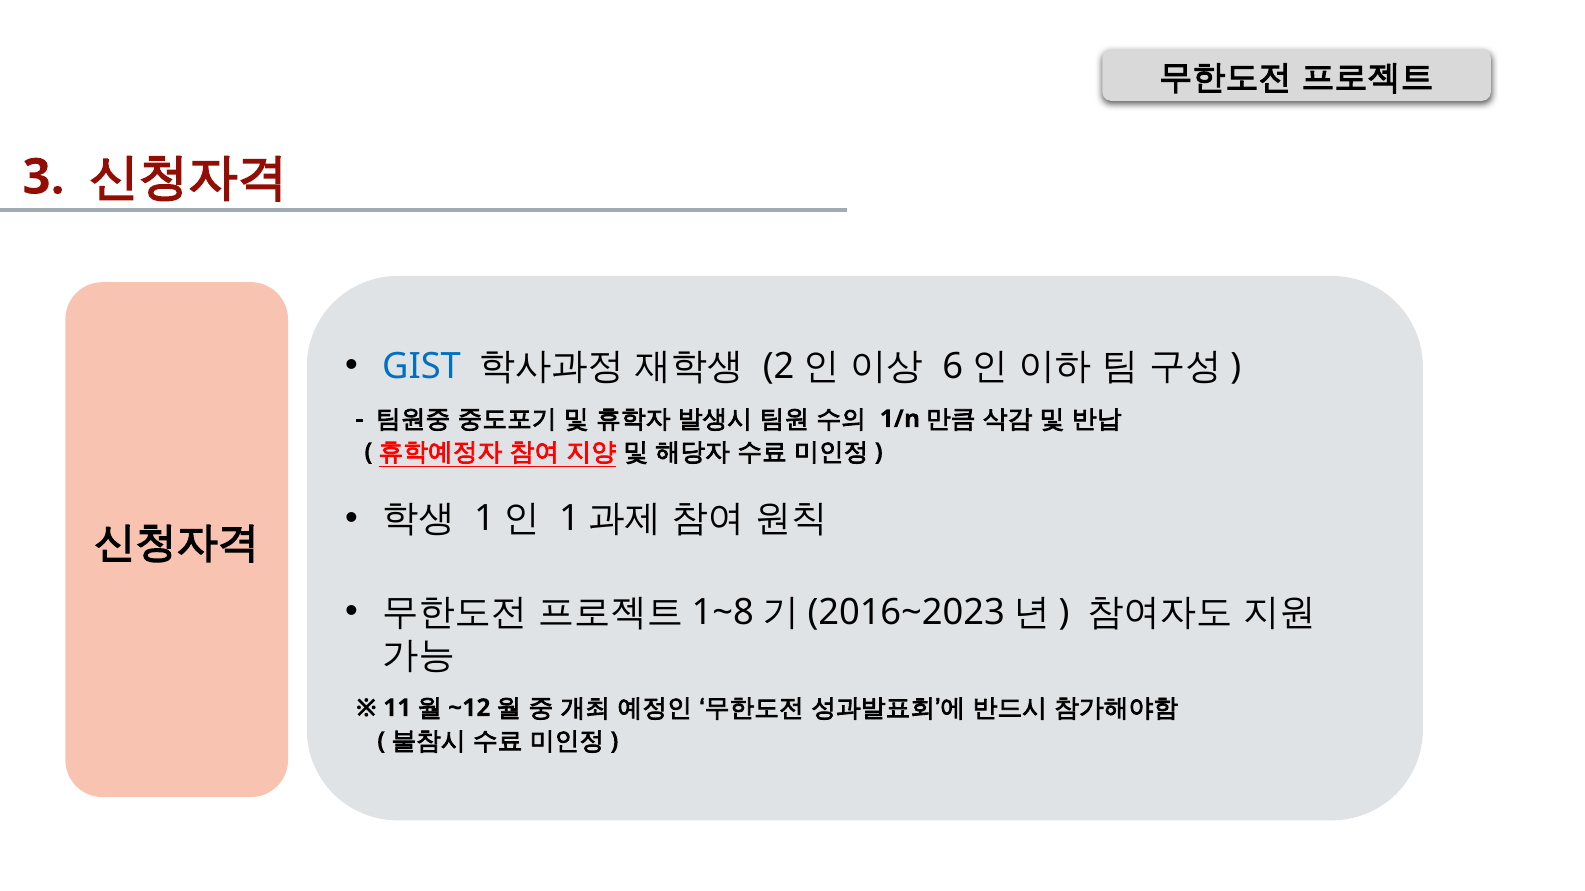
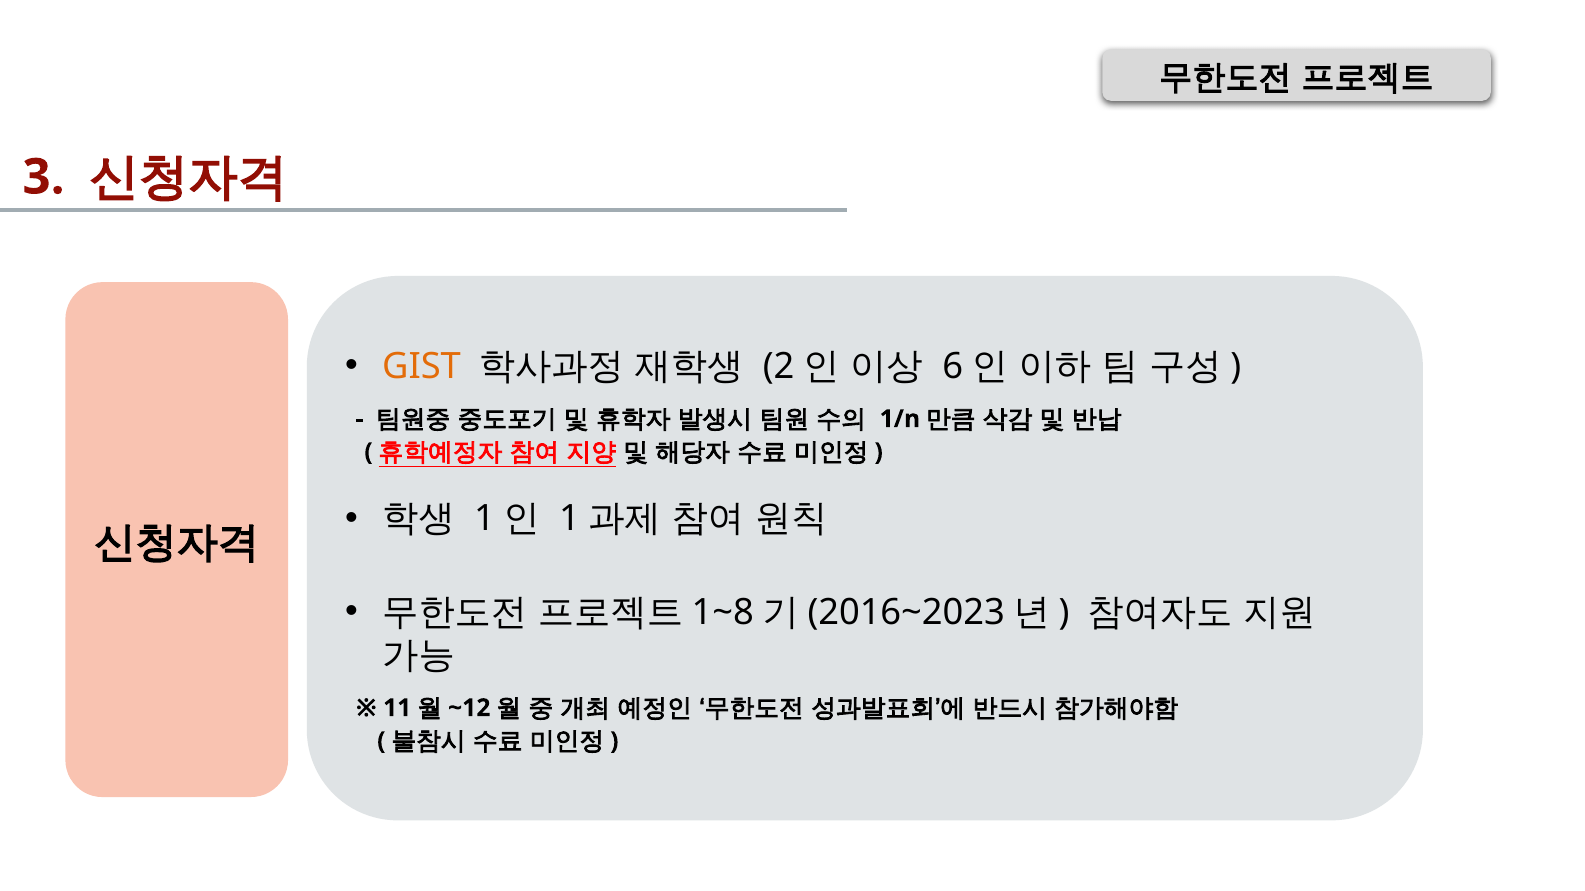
GIST colour: blue -> orange
